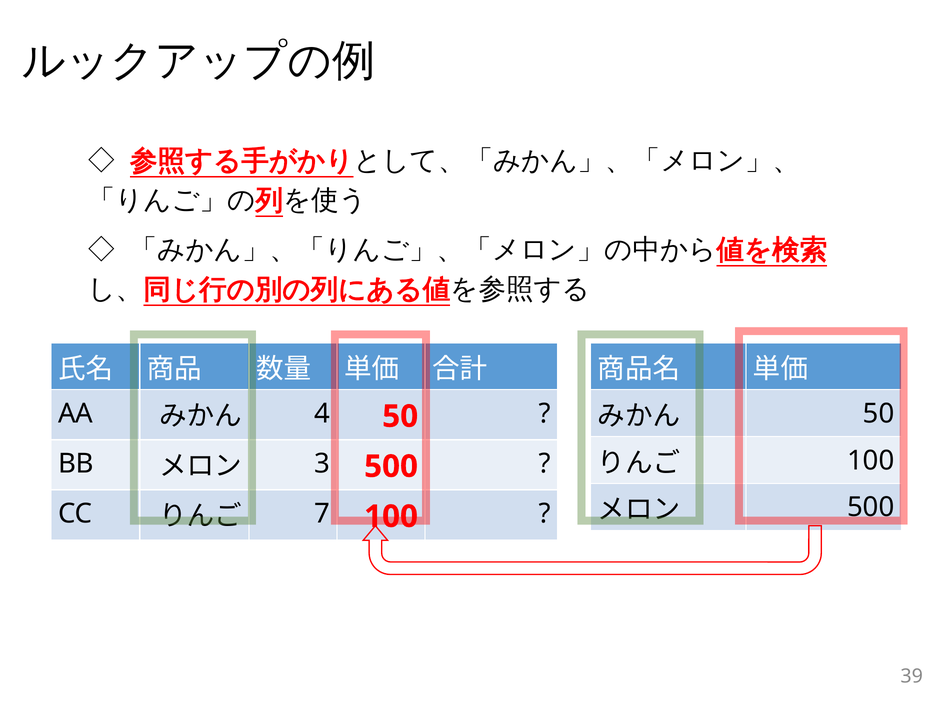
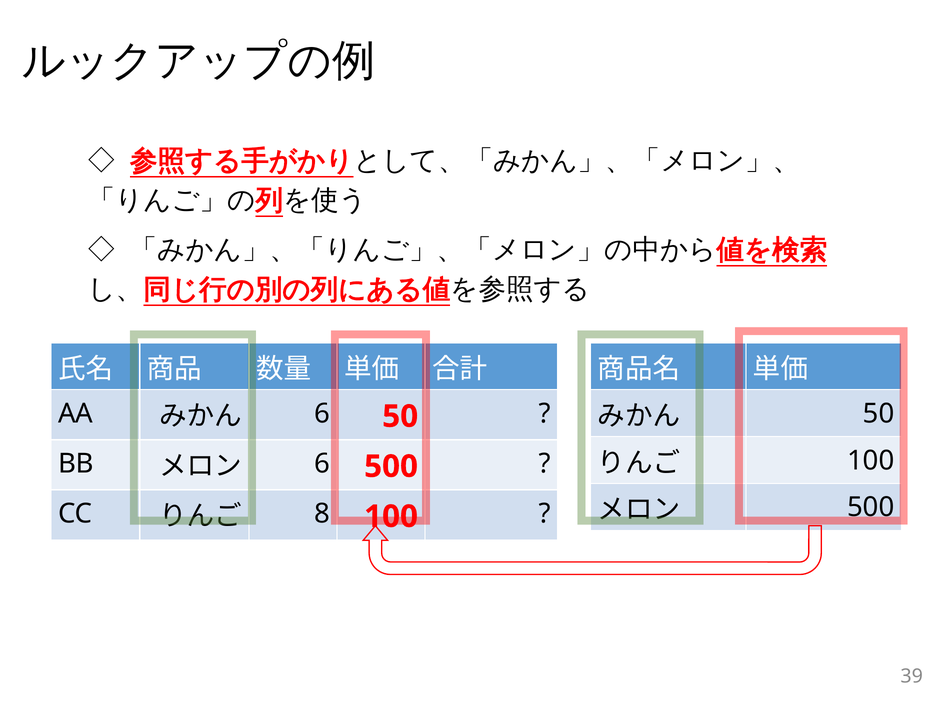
4 at (322, 414): 4 -> 6
3 at (322, 464): 3 -> 6
7: 7 -> 8
